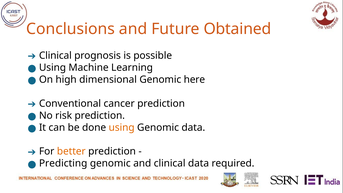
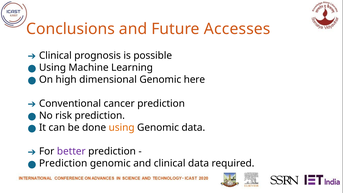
Obtained: Obtained -> Accesses
better colour: orange -> purple
Predicting at (63, 163): Predicting -> Prediction
